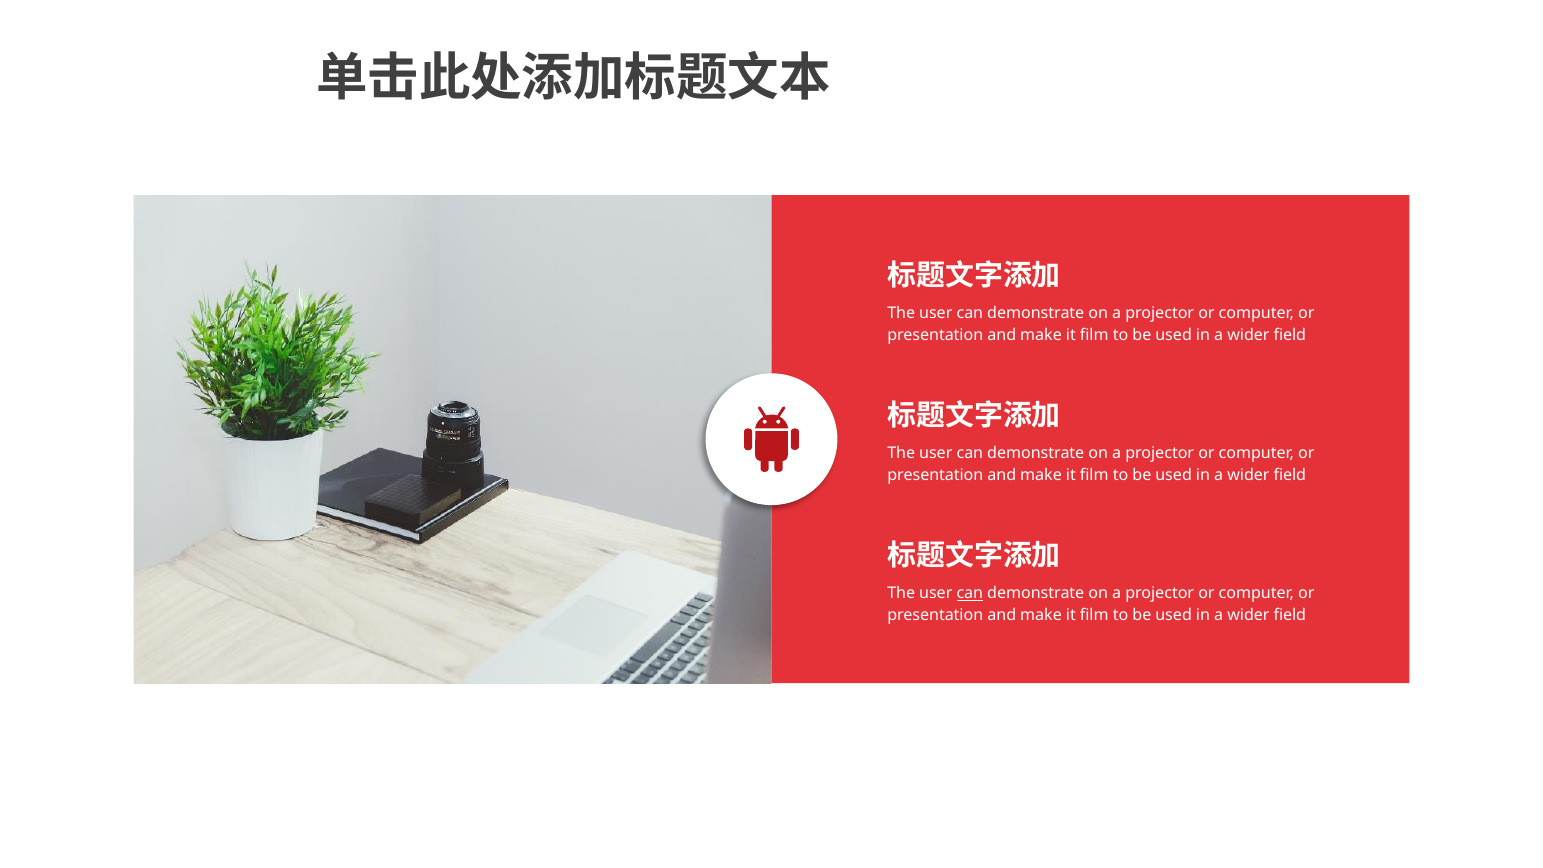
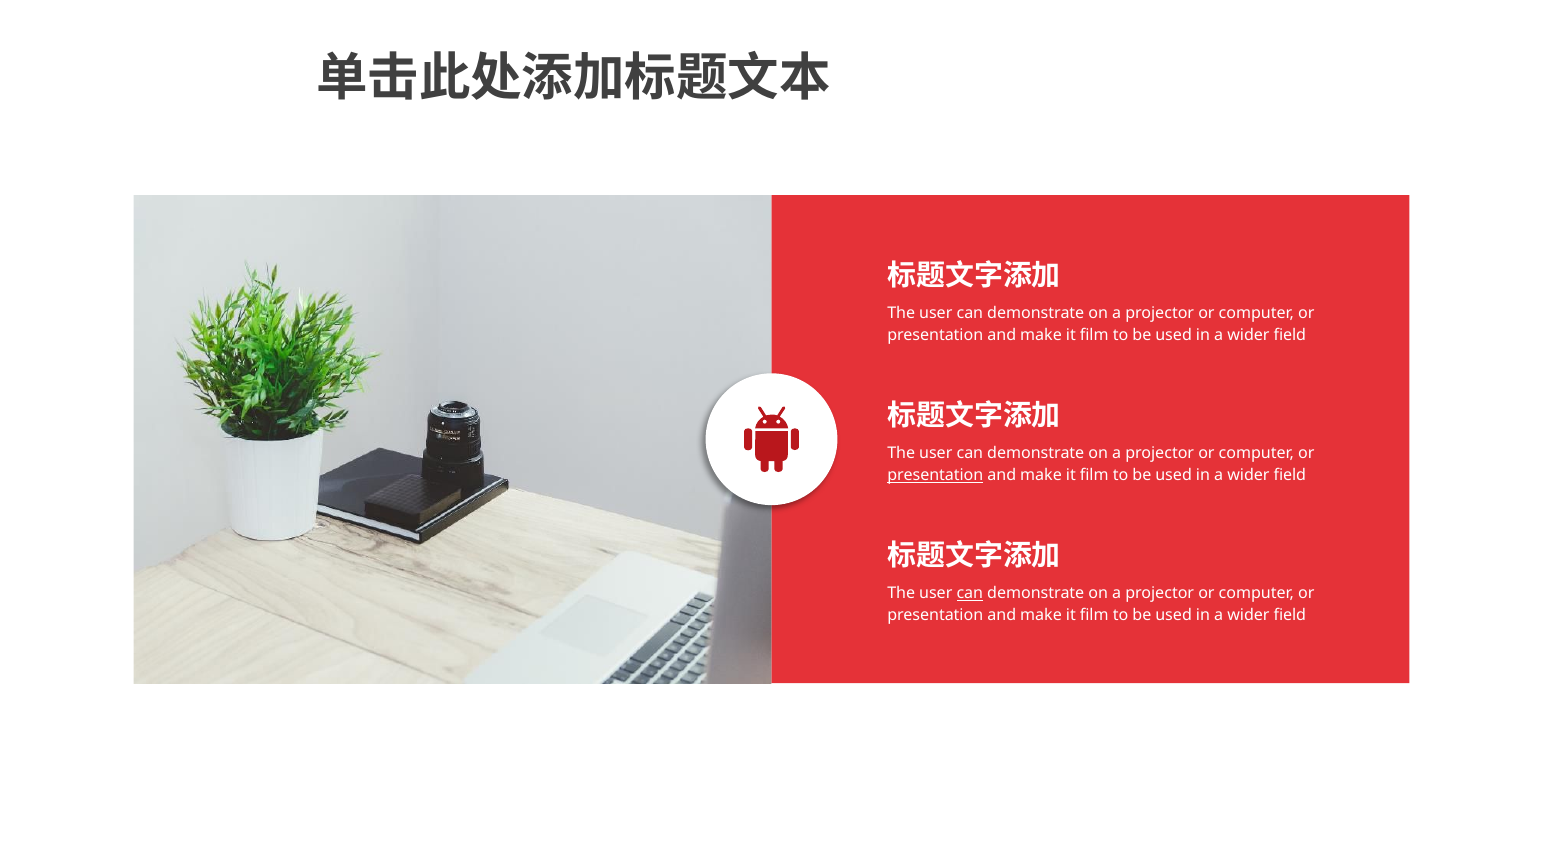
presentation at (935, 475) underline: none -> present
